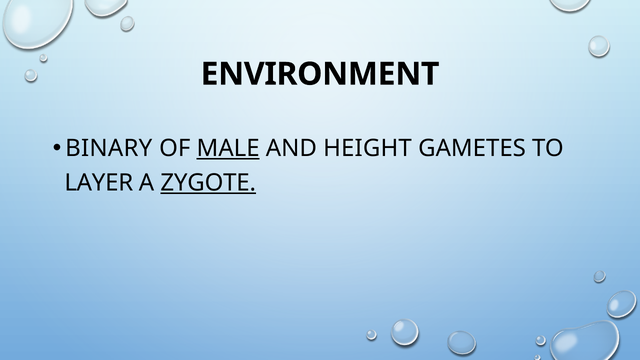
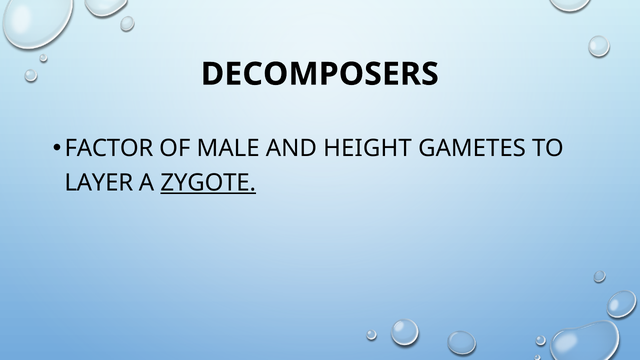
ENVIRONMENT: ENVIRONMENT -> DECOMPOSERS
BINARY: BINARY -> FACTOR
MALE underline: present -> none
